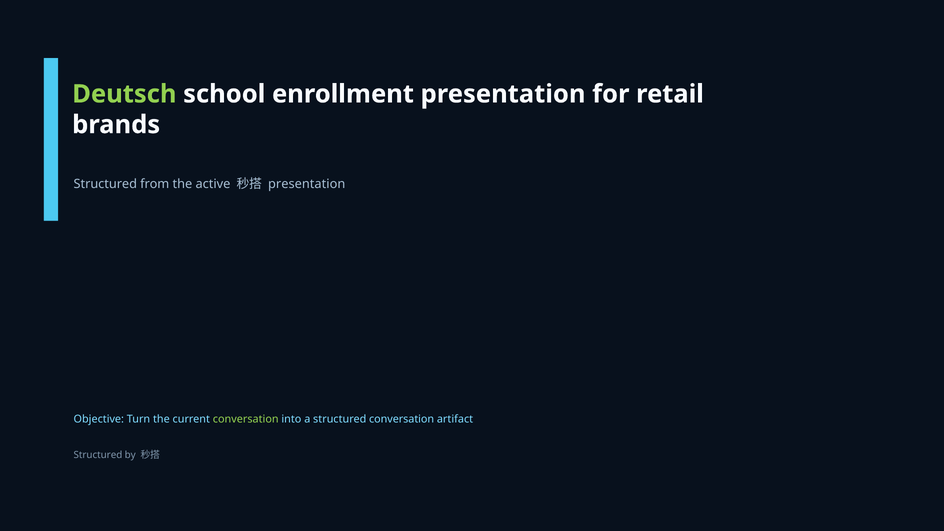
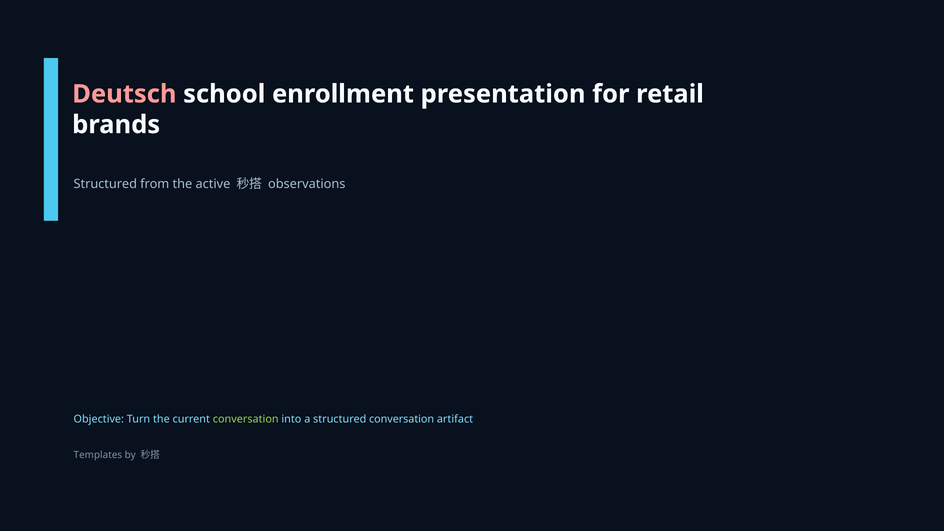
Deutsch colour: light green -> pink
presentation at (307, 184): presentation -> observations
Structured at (98, 455): Structured -> Templates
